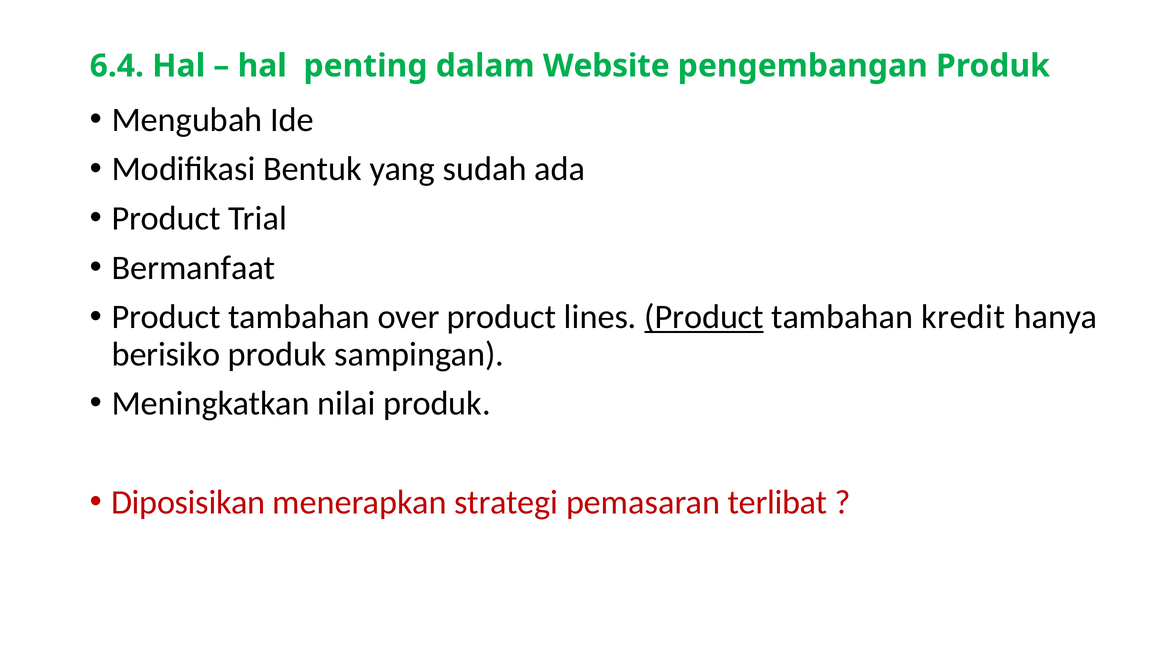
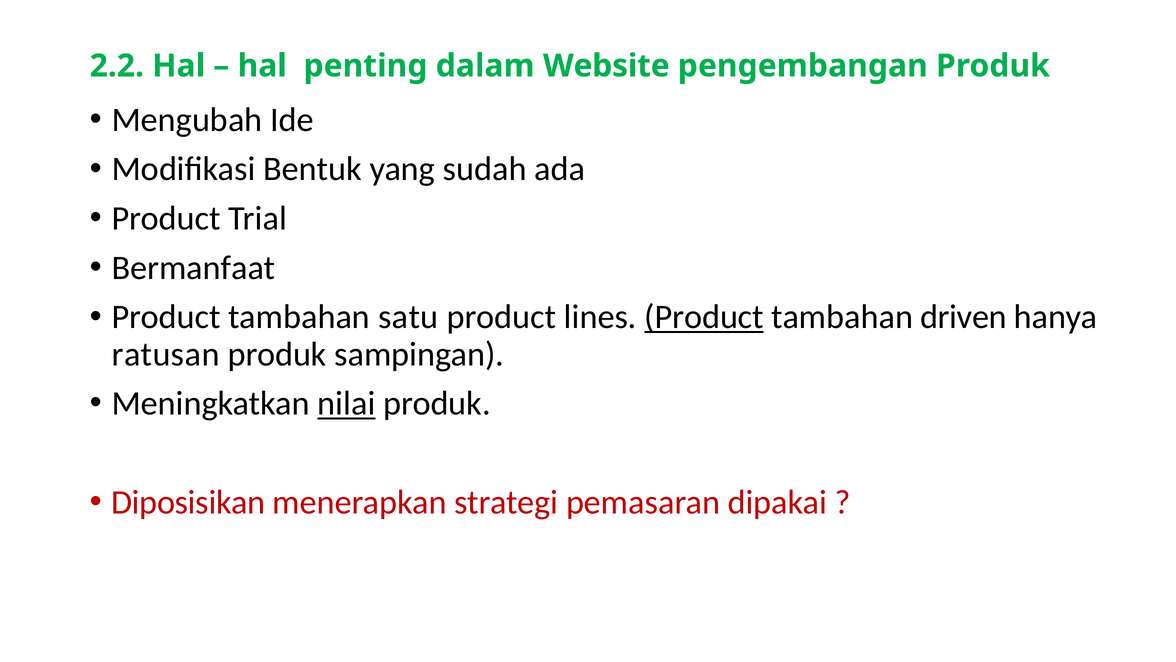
6.4: 6.4 -> 2.2
over: over -> satu
kredit: kredit -> driven
berisiko: berisiko -> ratusan
nilai underline: none -> present
terlibat: terlibat -> dipakai
